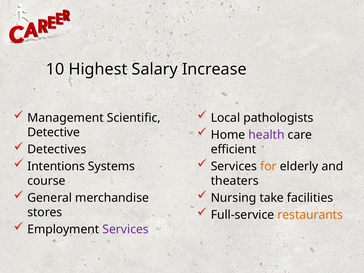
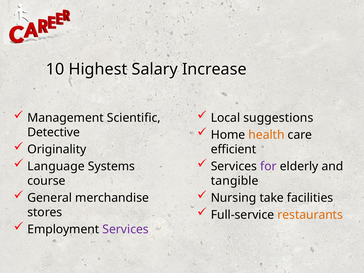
pathologists: pathologists -> suggestions
health colour: purple -> orange
Detectives: Detectives -> Originality
Intentions: Intentions -> Language
for colour: orange -> purple
theaters: theaters -> tangible
